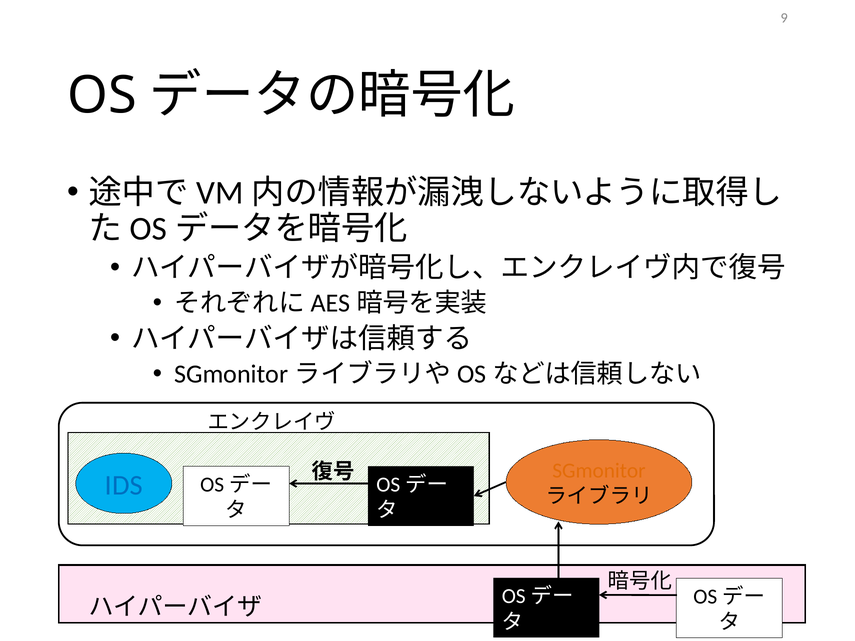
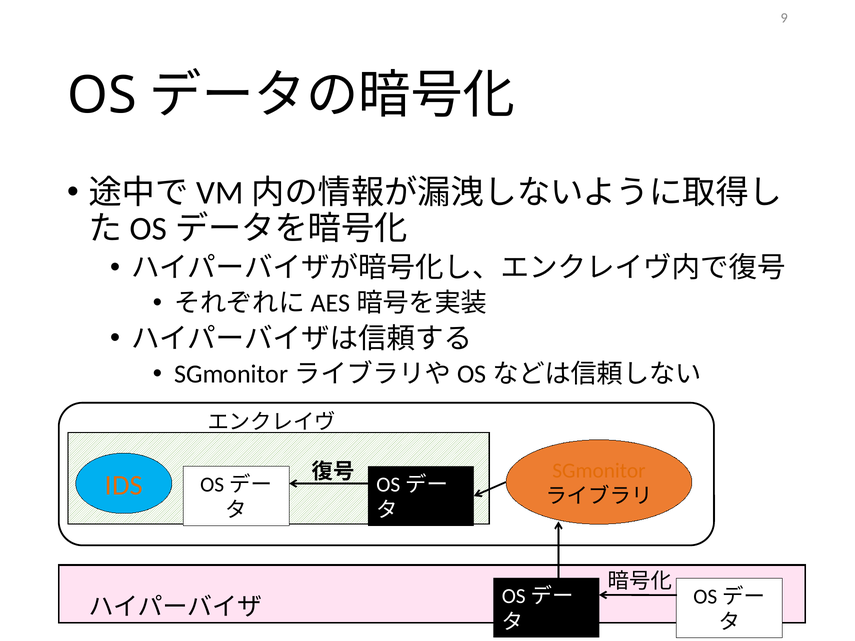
IDS colour: blue -> orange
